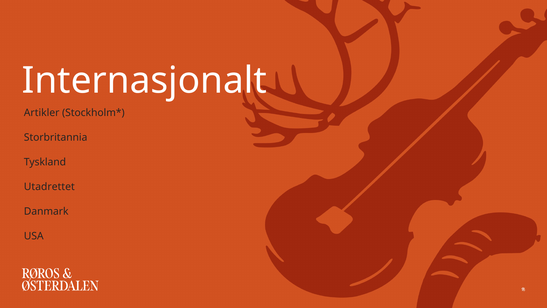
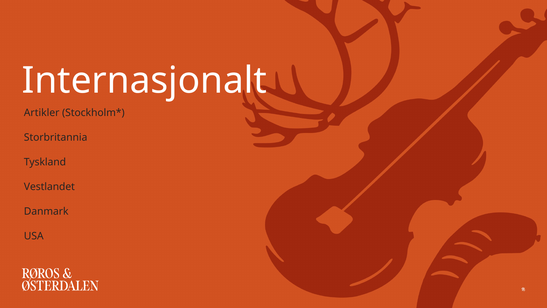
Utadrettet: Utadrettet -> Vestlandet
